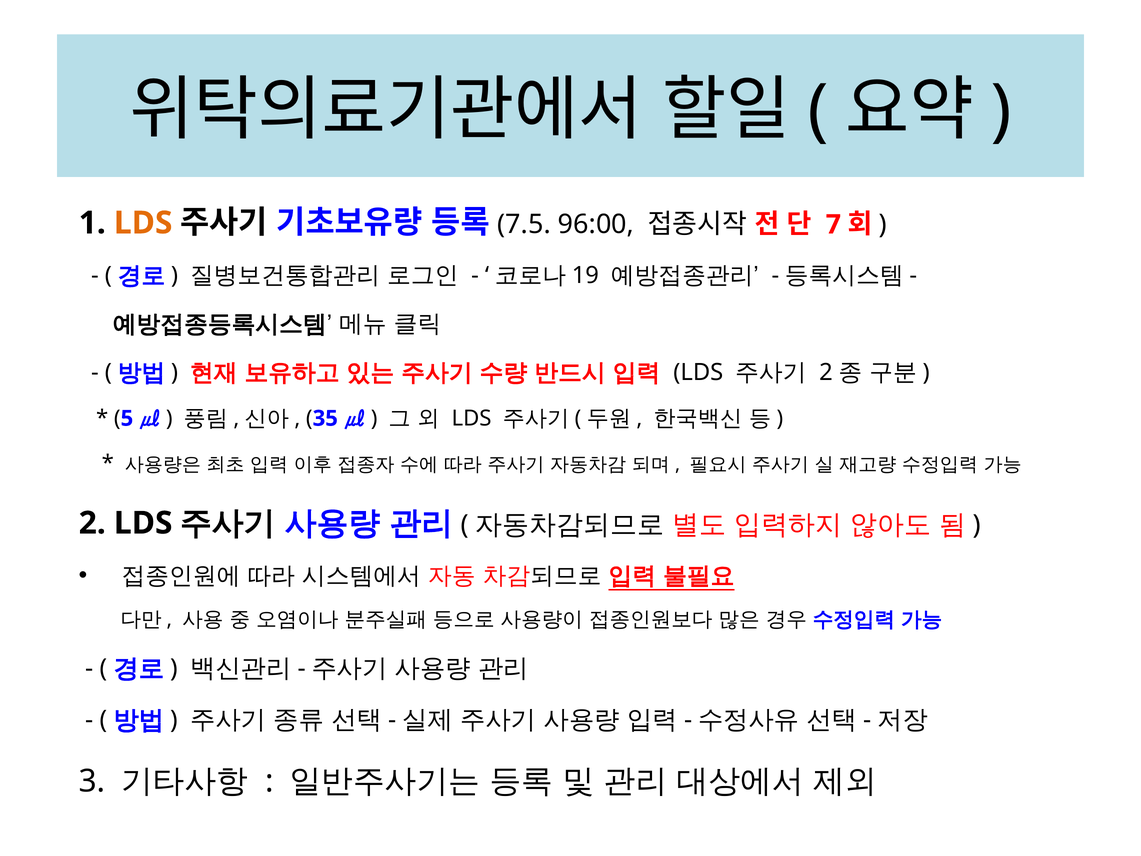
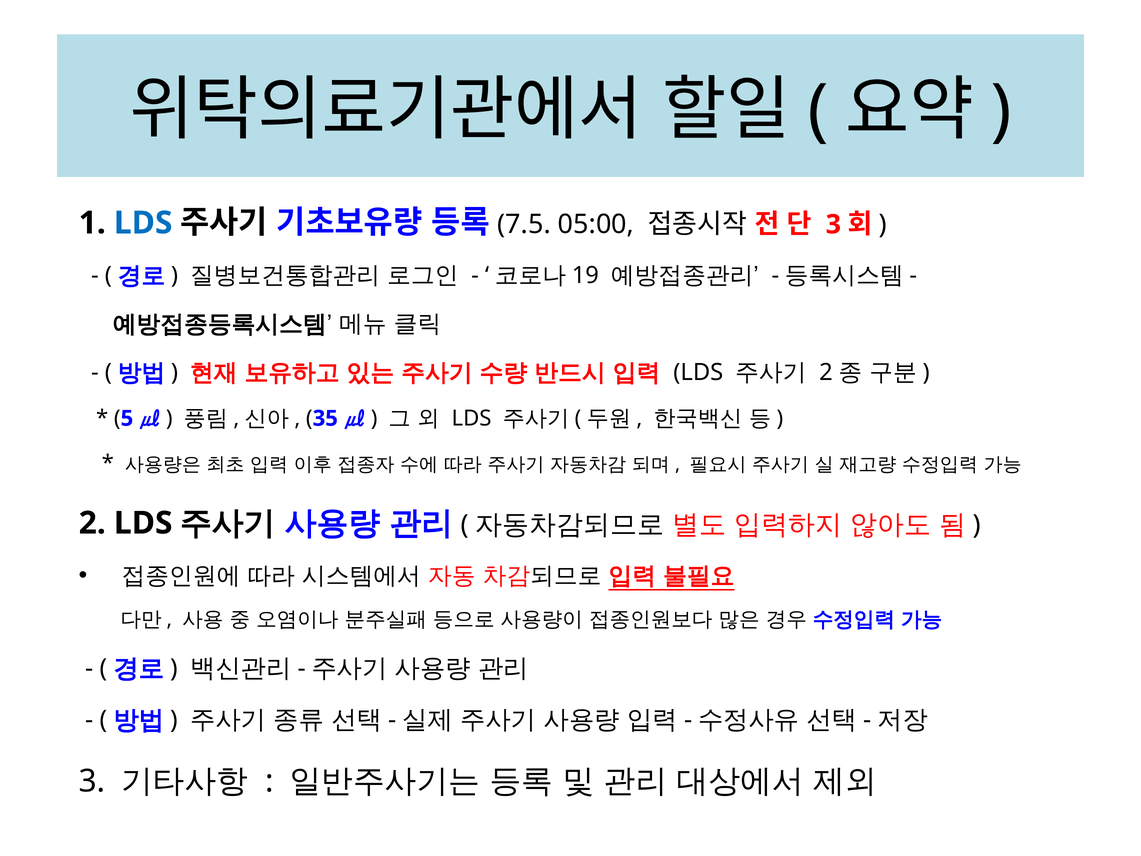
LDS at (143, 223) colour: orange -> blue
96:00: 96:00 -> 05:00
7 at (833, 224): 7 -> 3
